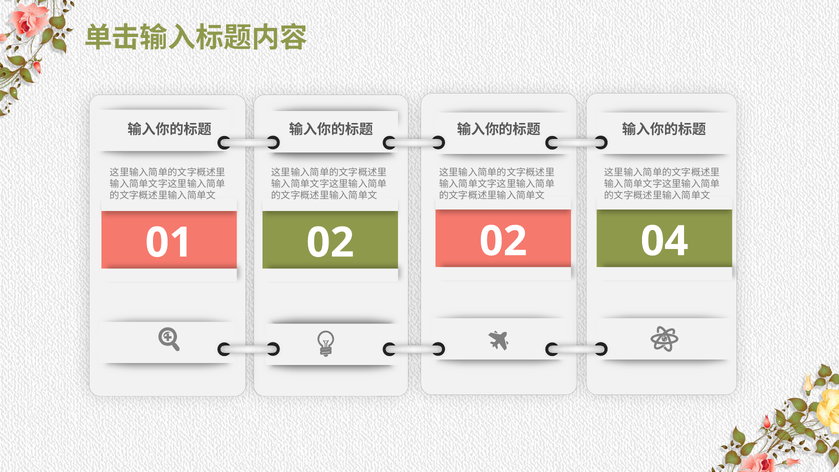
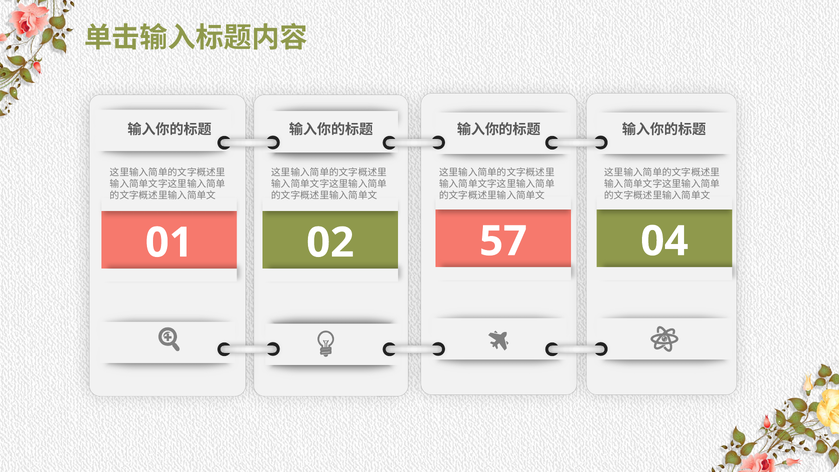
01 02: 02 -> 57
